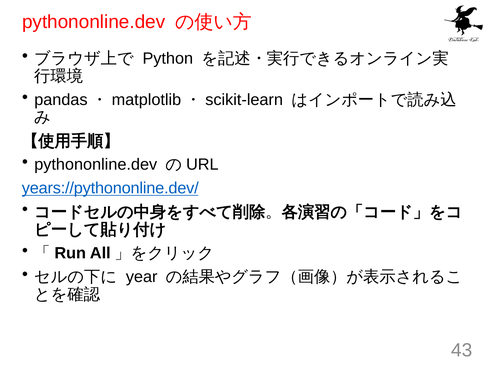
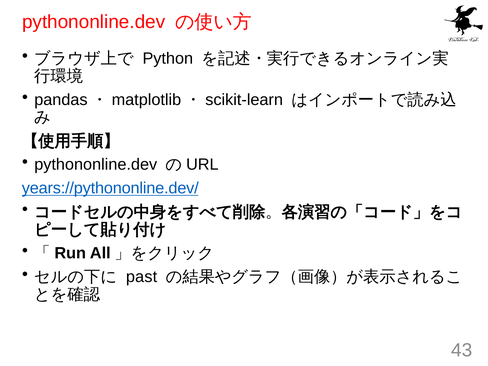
year: year -> past
